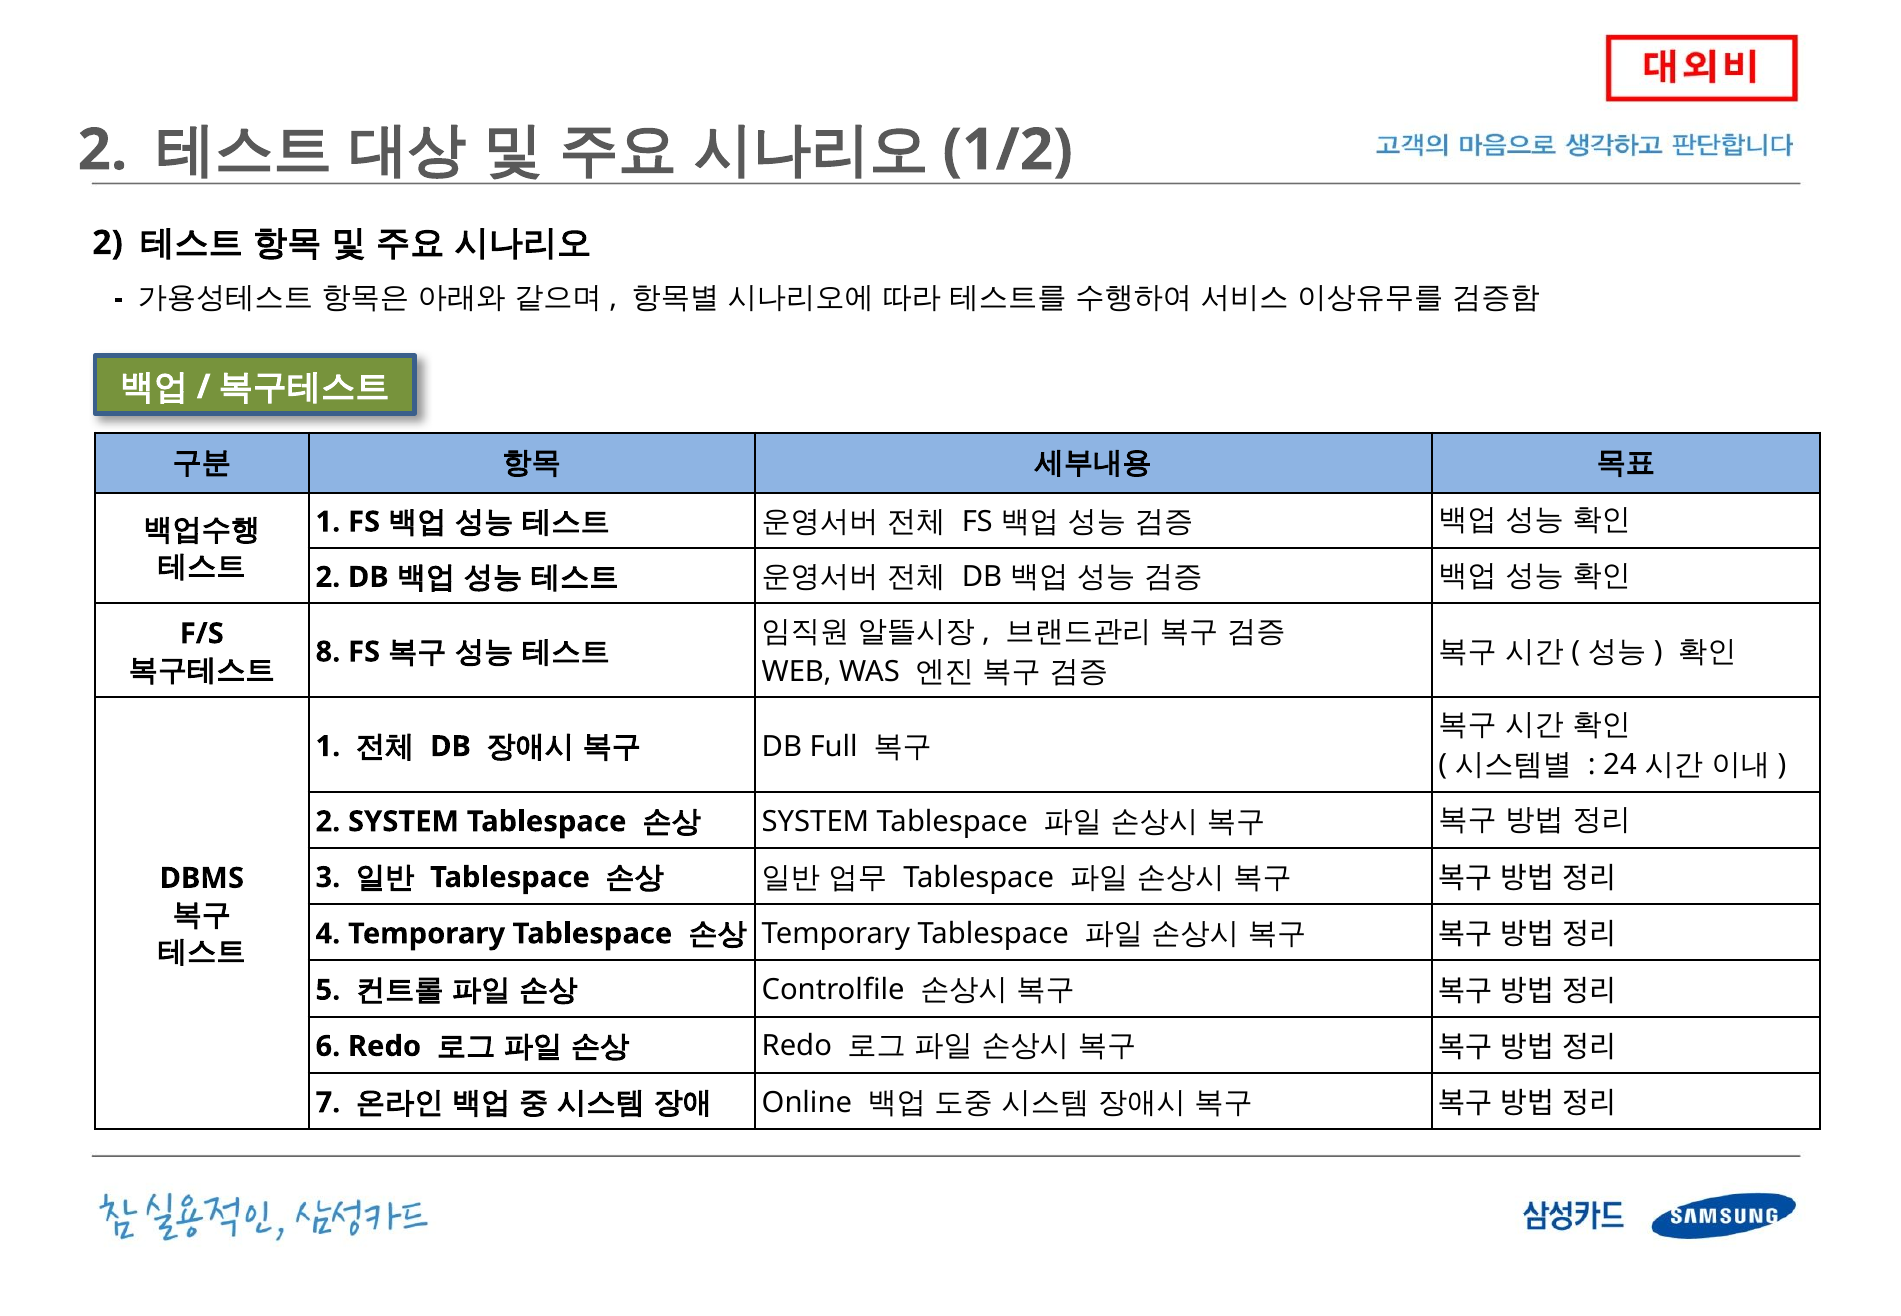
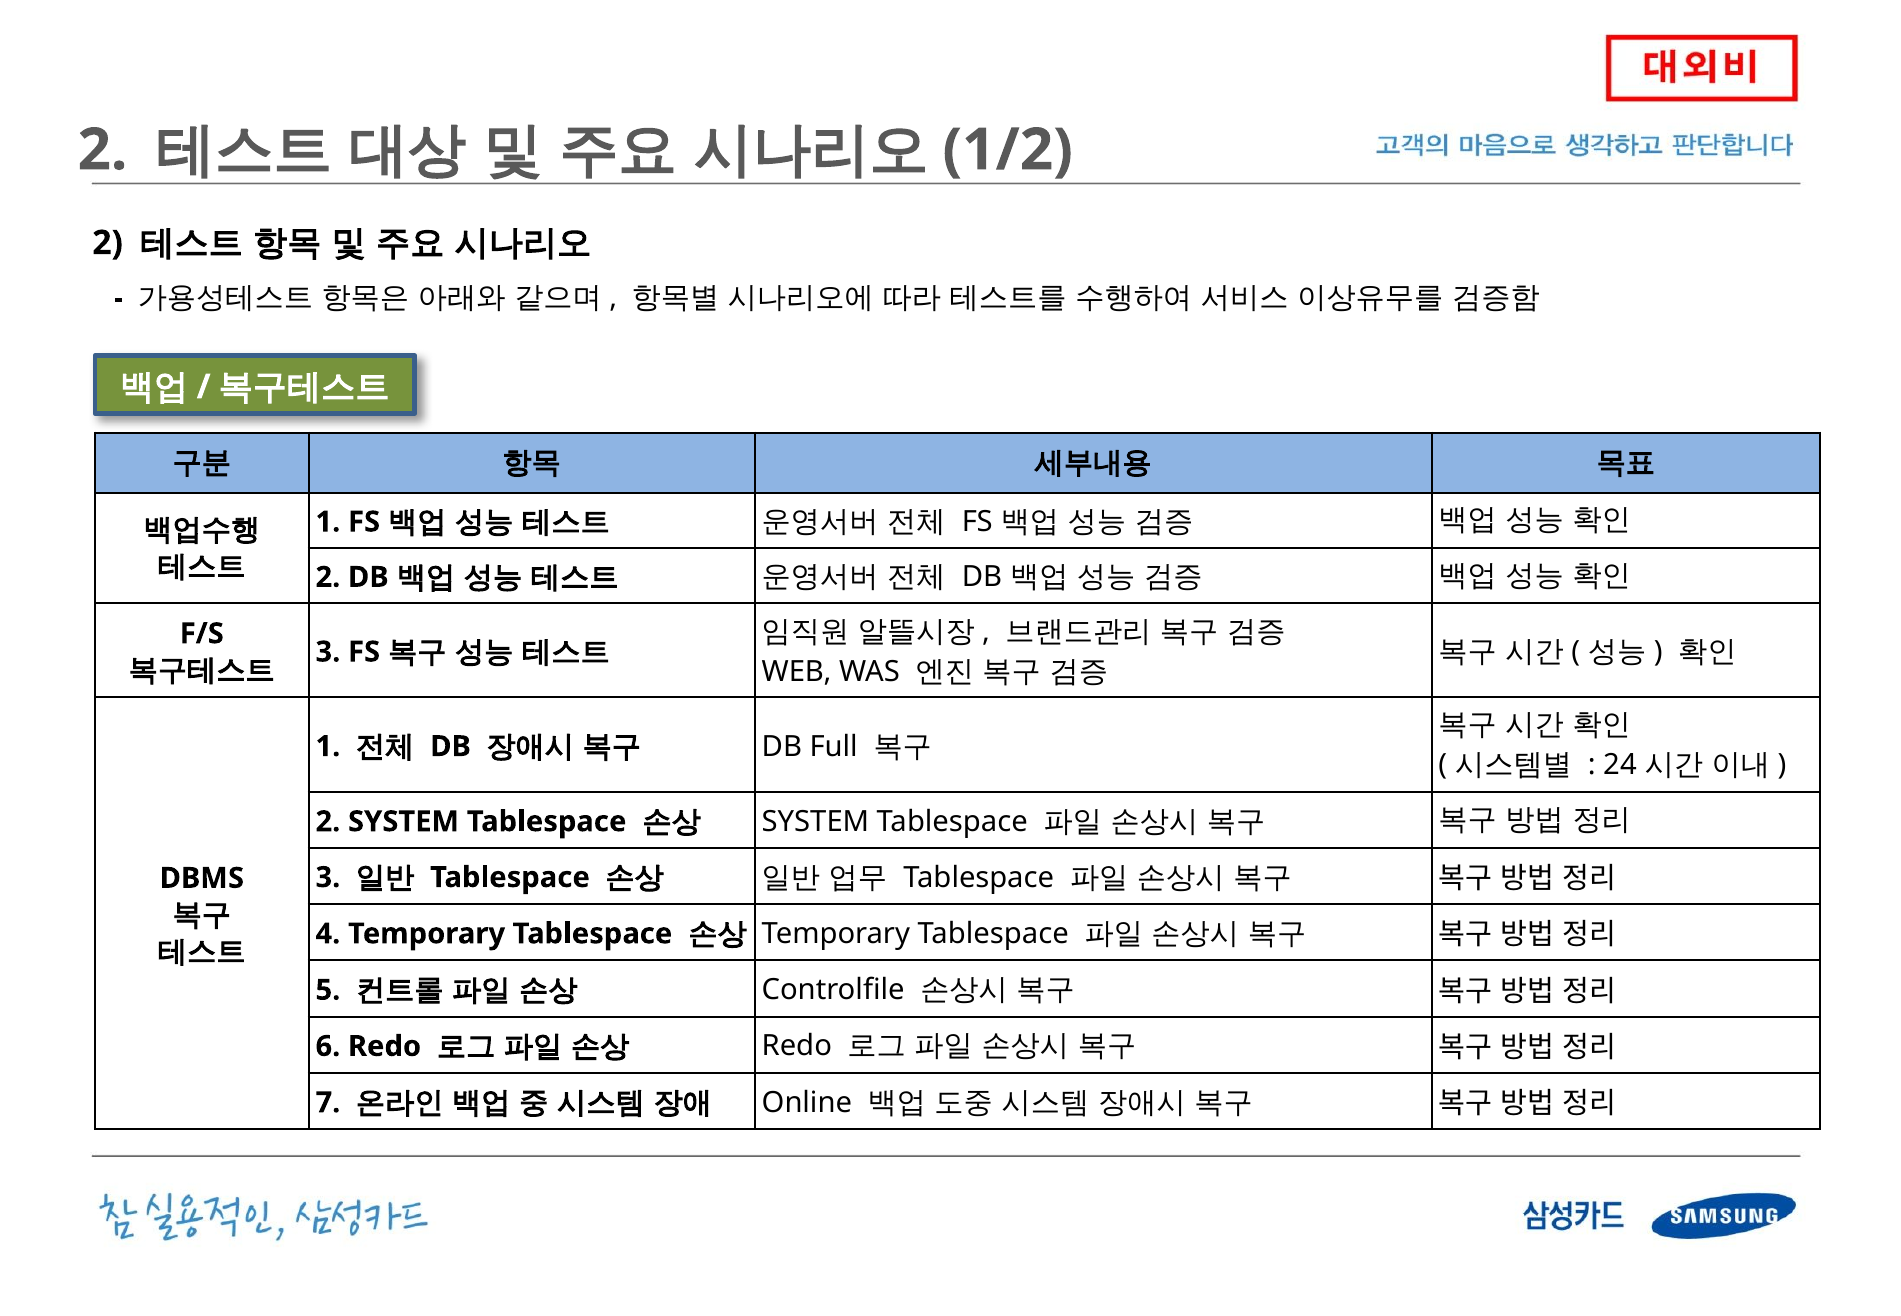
8 at (328, 652): 8 -> 3
